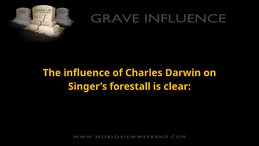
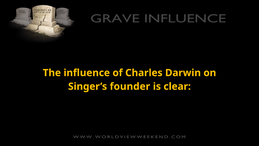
forestall: forestall -> founder
